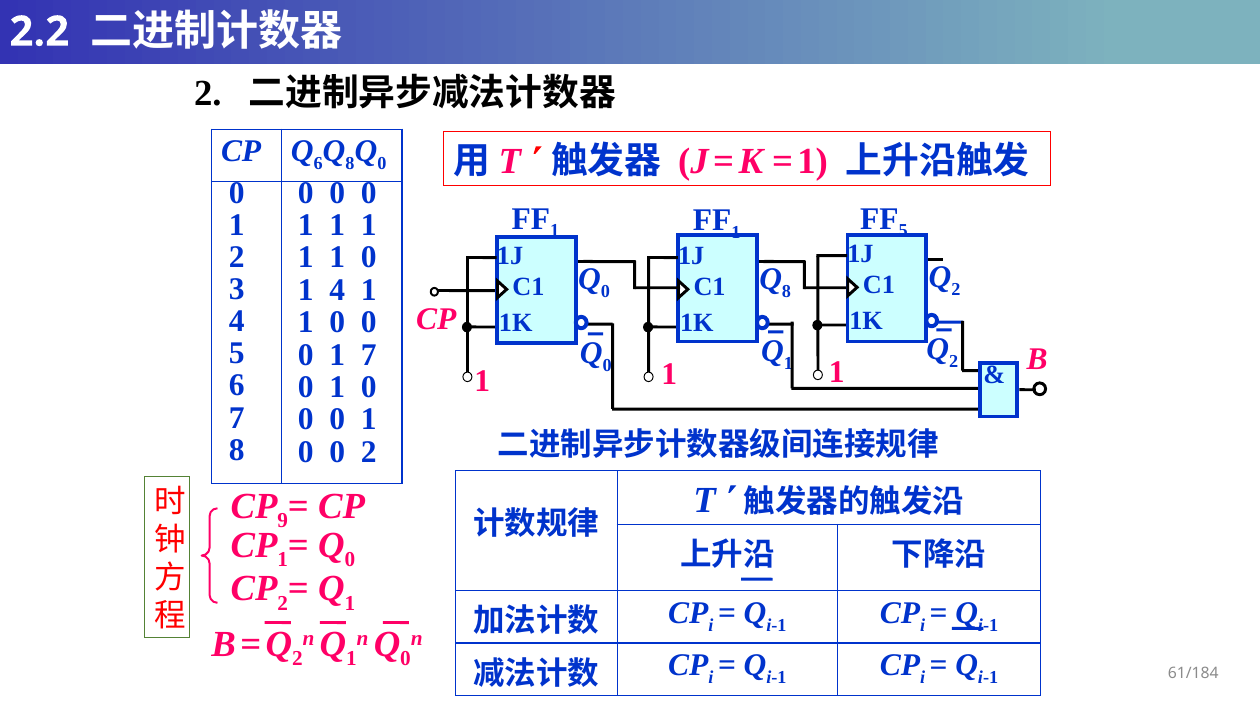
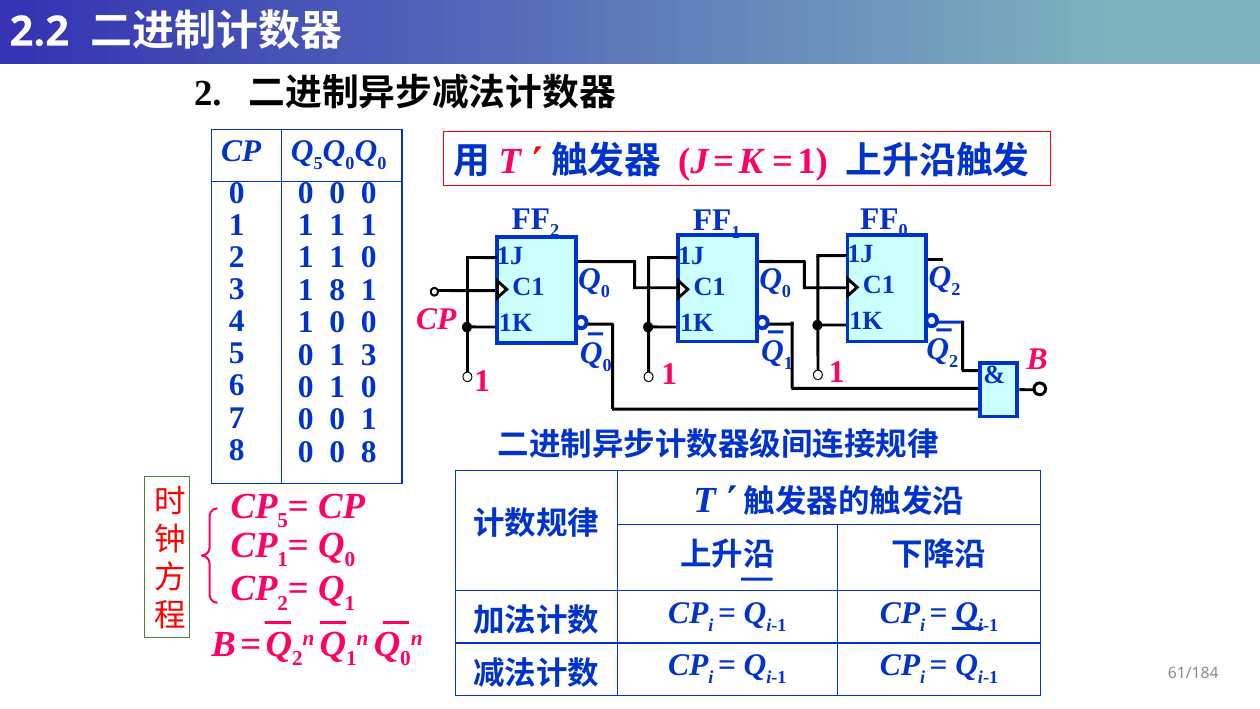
6 at (318, 164): 6 -> 5
8 at (350, 164): 8 -> 0
1 at (555, 231): 1 -> 2
5 at (903, 231): 5 -> 0
8 at (787, 291): 8 -> 0
1 4: 4 -> 8
1 7: 7 -> 3
0 2: 2 -> 8
CP 9: 9 -> 5
